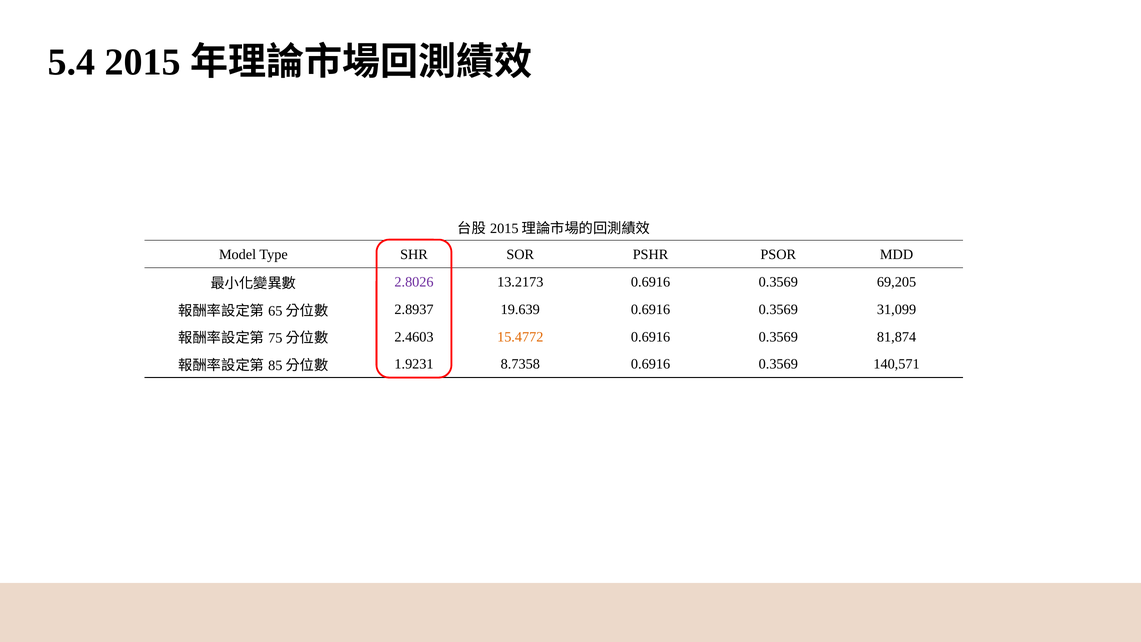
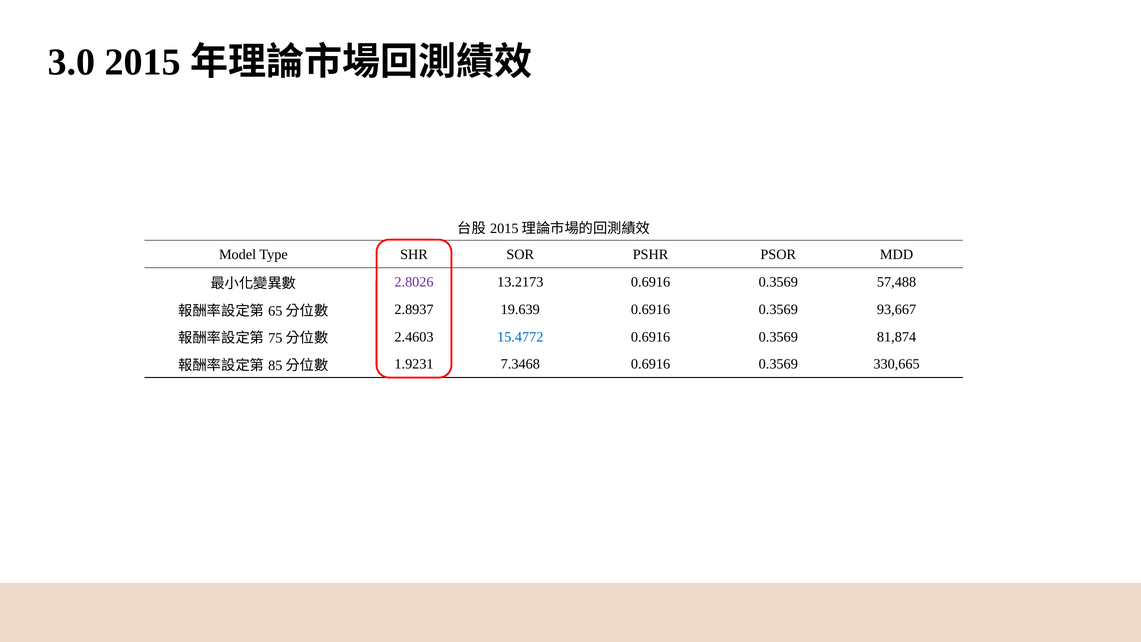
5.4: 5.4 -> 3.0
69,205: 69,205 -> 57,488
31,099: 31,099 -> 93,667
15.4772 colour: orange -> blue
8.7358: 8.7358 -> 7.3468
140,571: 140,571 -> 330,665
